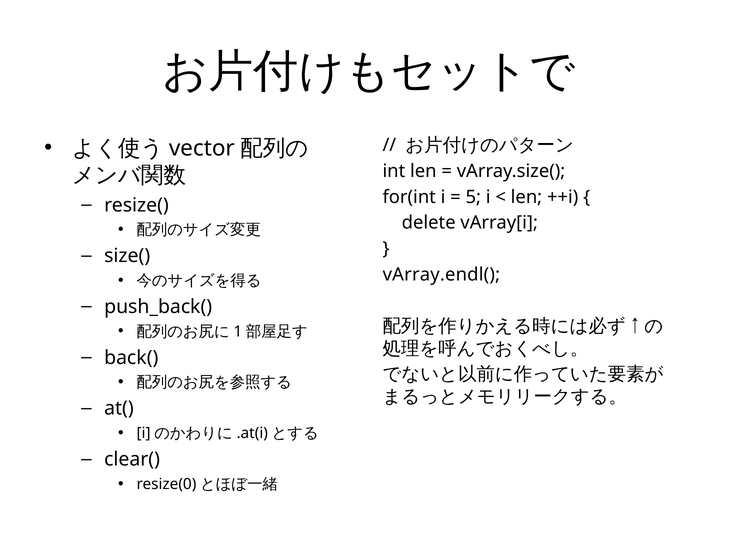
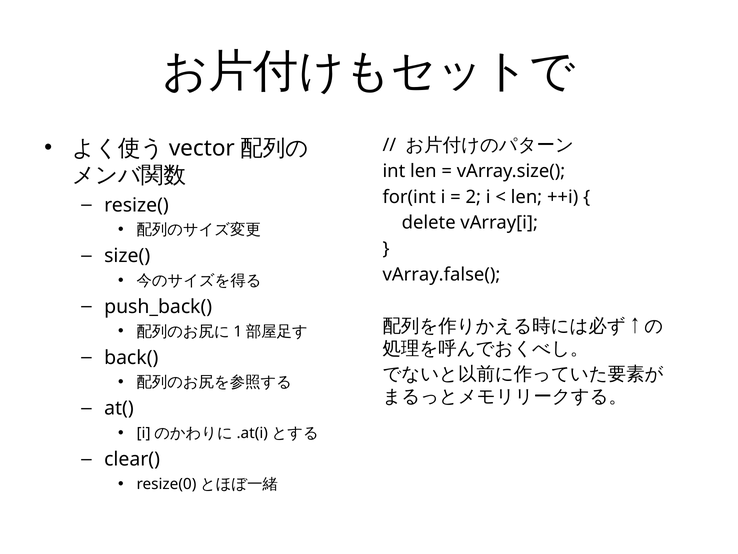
5: 5 -> 2
vArray.endl(: vArray.endl( -> vArray.false(
